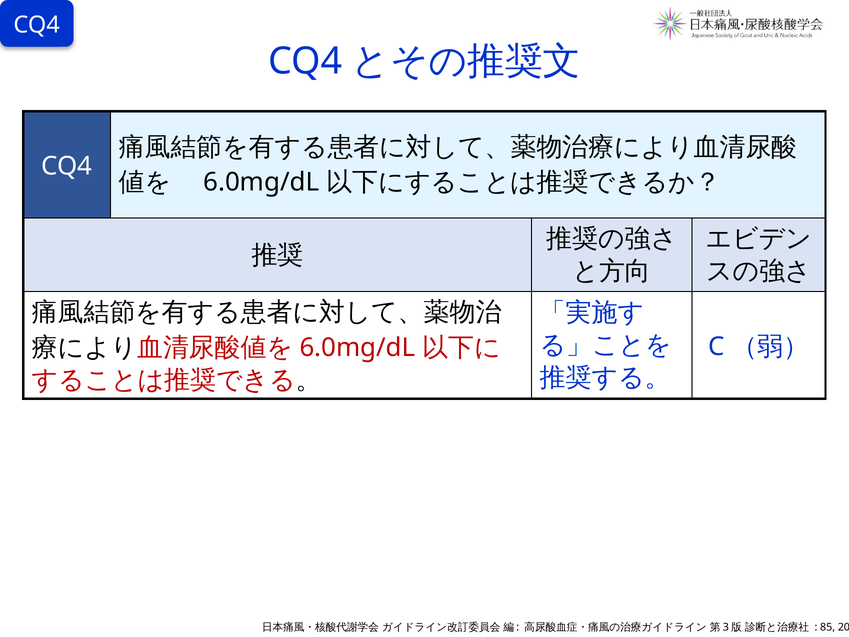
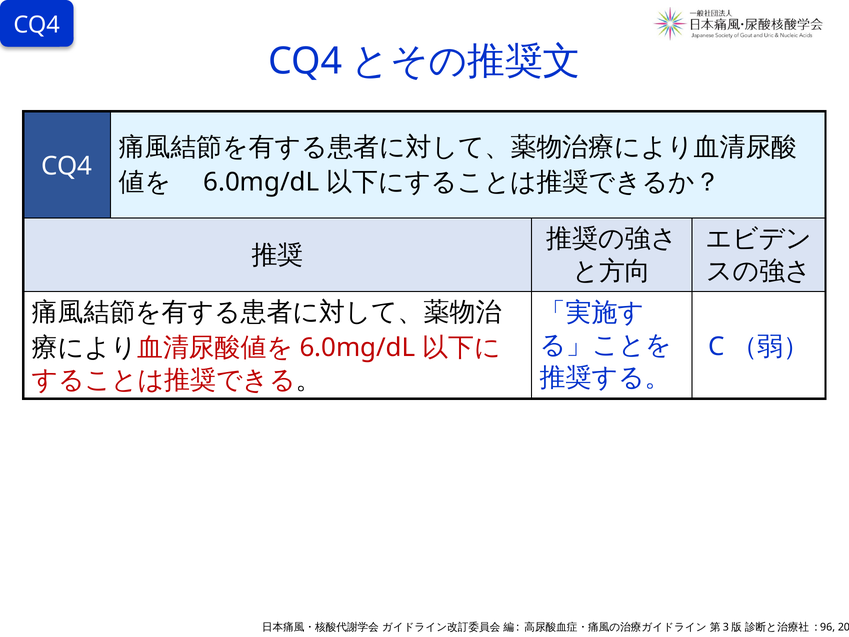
85: 85 -> 96
